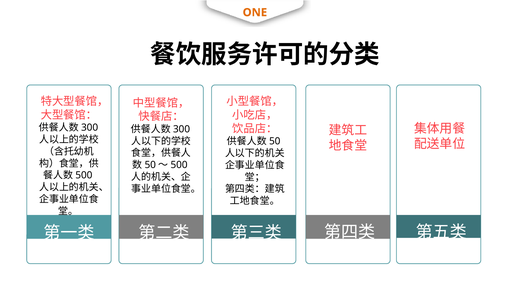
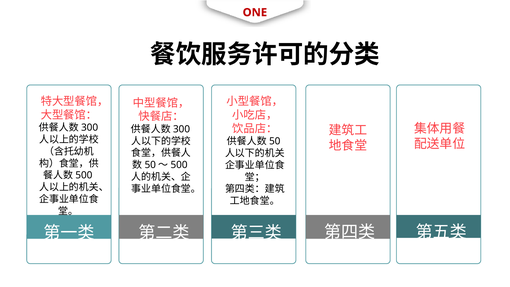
ONE colour: orange -> red
